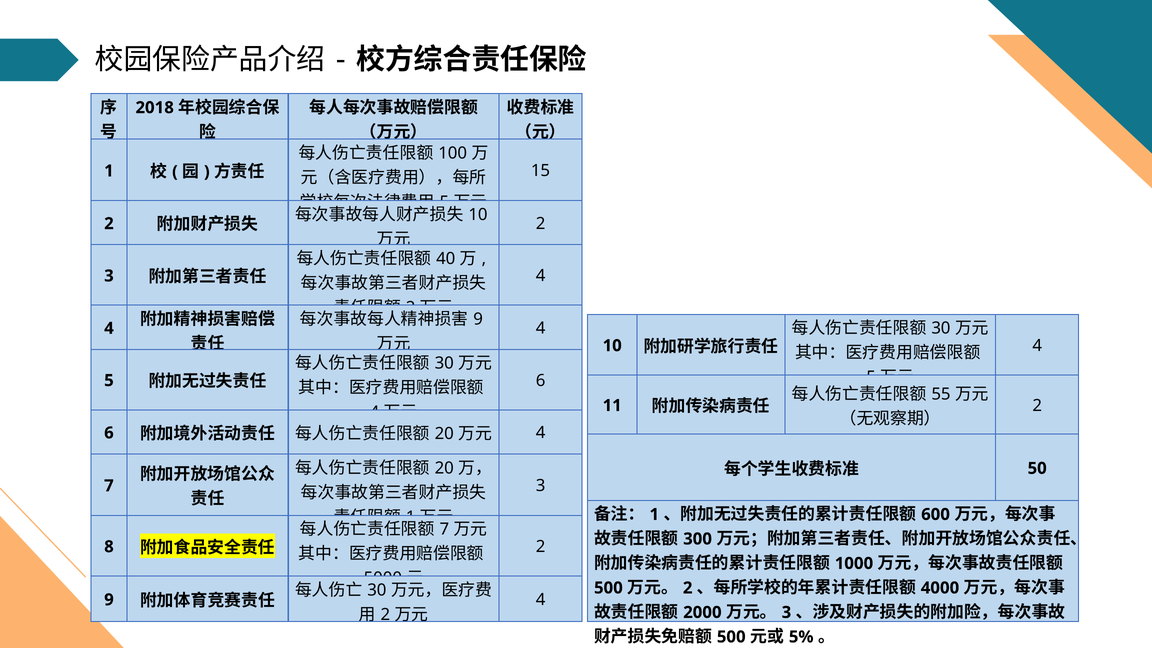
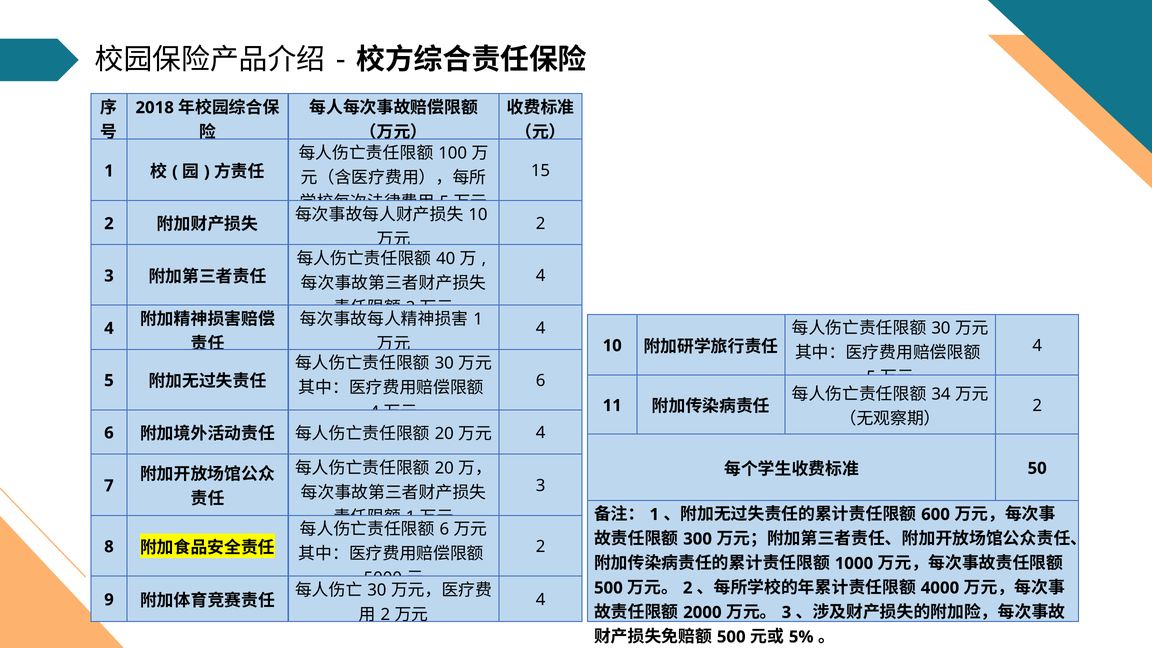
9 at (478, 319): 9 -> 1
55: 55 -> 34
7 at (444, 529): 7 -> 6
